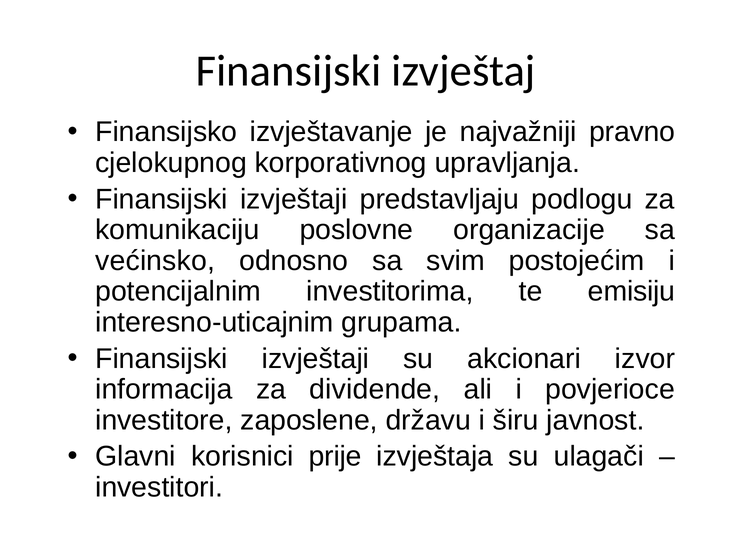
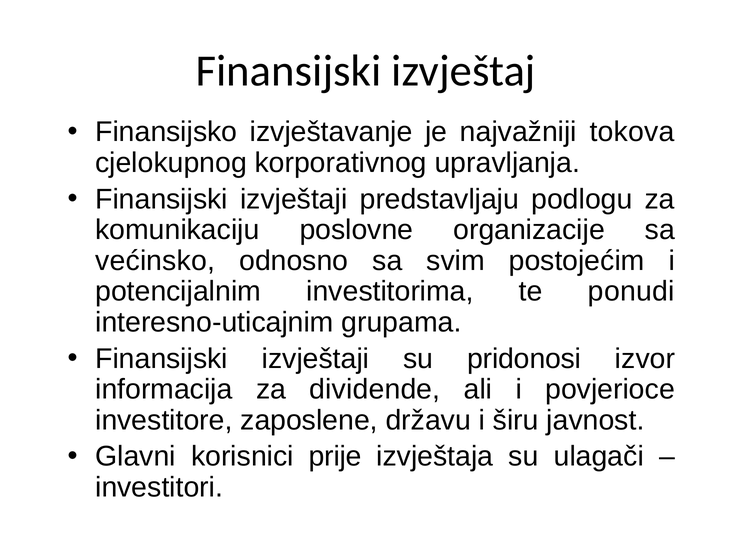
pravno: pravno -> tokova
emisiju: emisiju -> ponudi
akcionari: akcionari -> pridonosi
